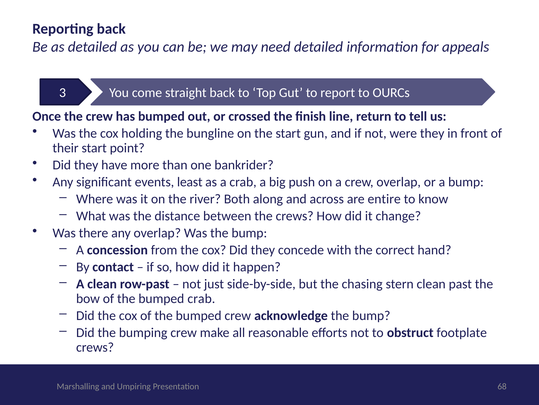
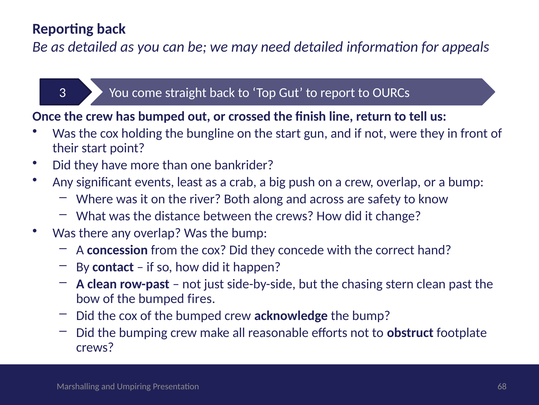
entire: entire -> safety
bumped crab: crab -> fires
